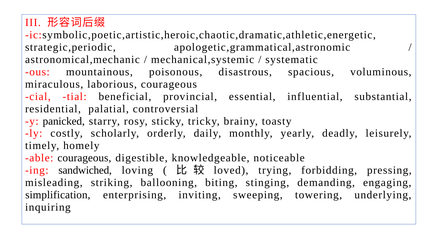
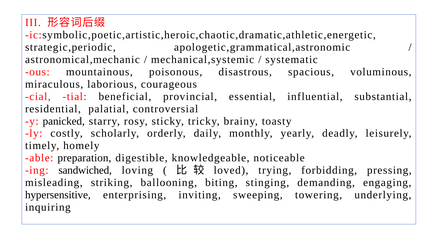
able courageous: courageous -> preparation
simplification: simplification -> hypersensitive
